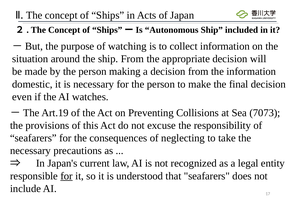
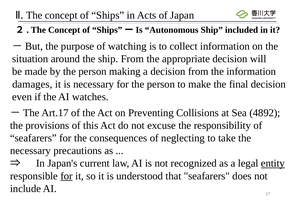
domestic: domestic -> damages
Art.19: Art.19 -> Art.17
7073: 7073 -> 4892
entity underline: none -> present
